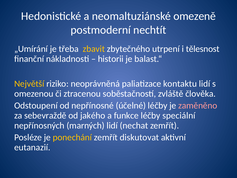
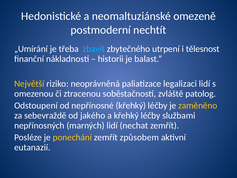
zbavit colour: yellow -> light blue
kontaktu: kontaktu -> legalizaci
člověka: člověka -> patolog
nepřínosné účelné: účelné -> křehký
zaměněno colour: pink -> yellow
a funkce: funkce -> křehký
speciální: speciální -> službami
diskutovat: diskutovat -> způsobem
